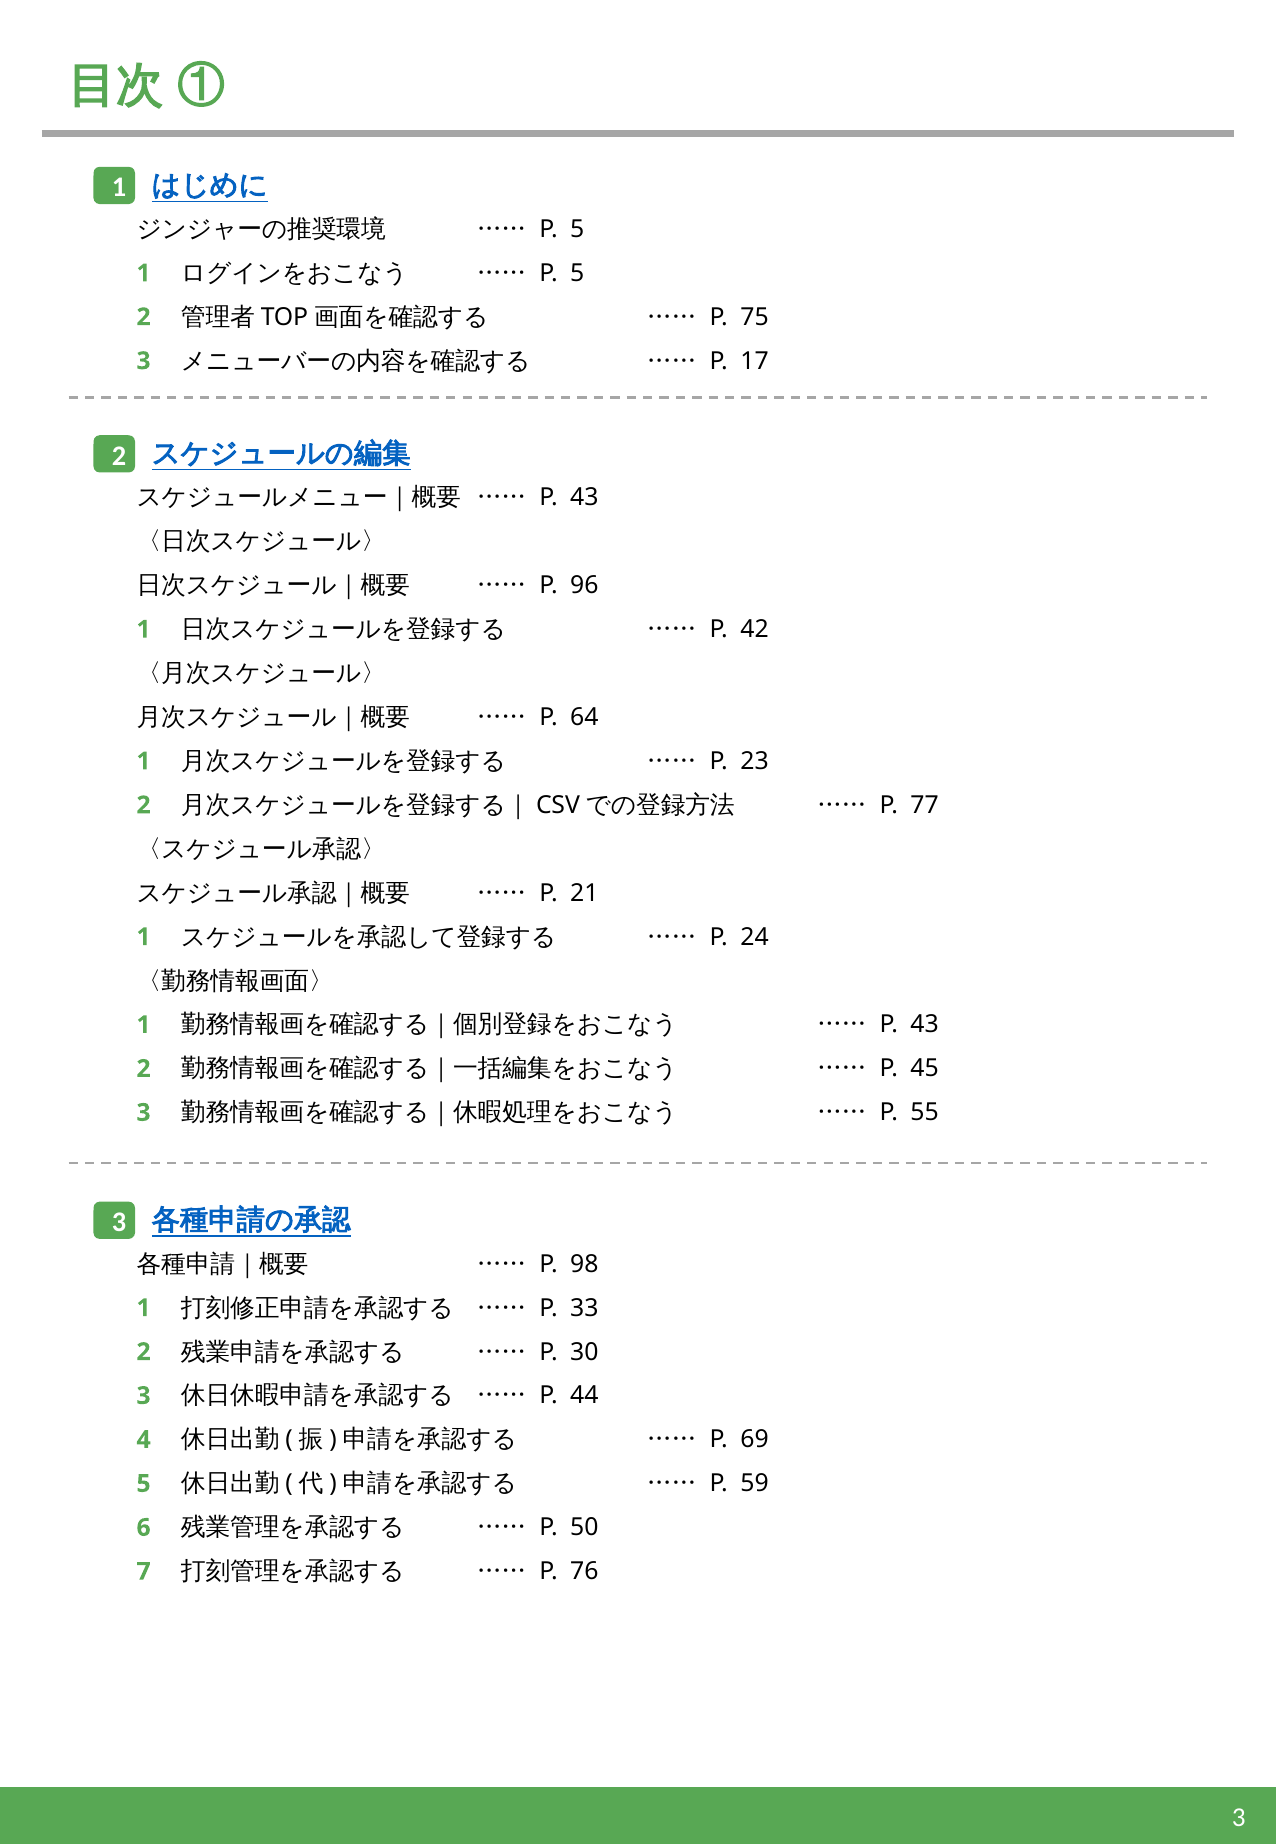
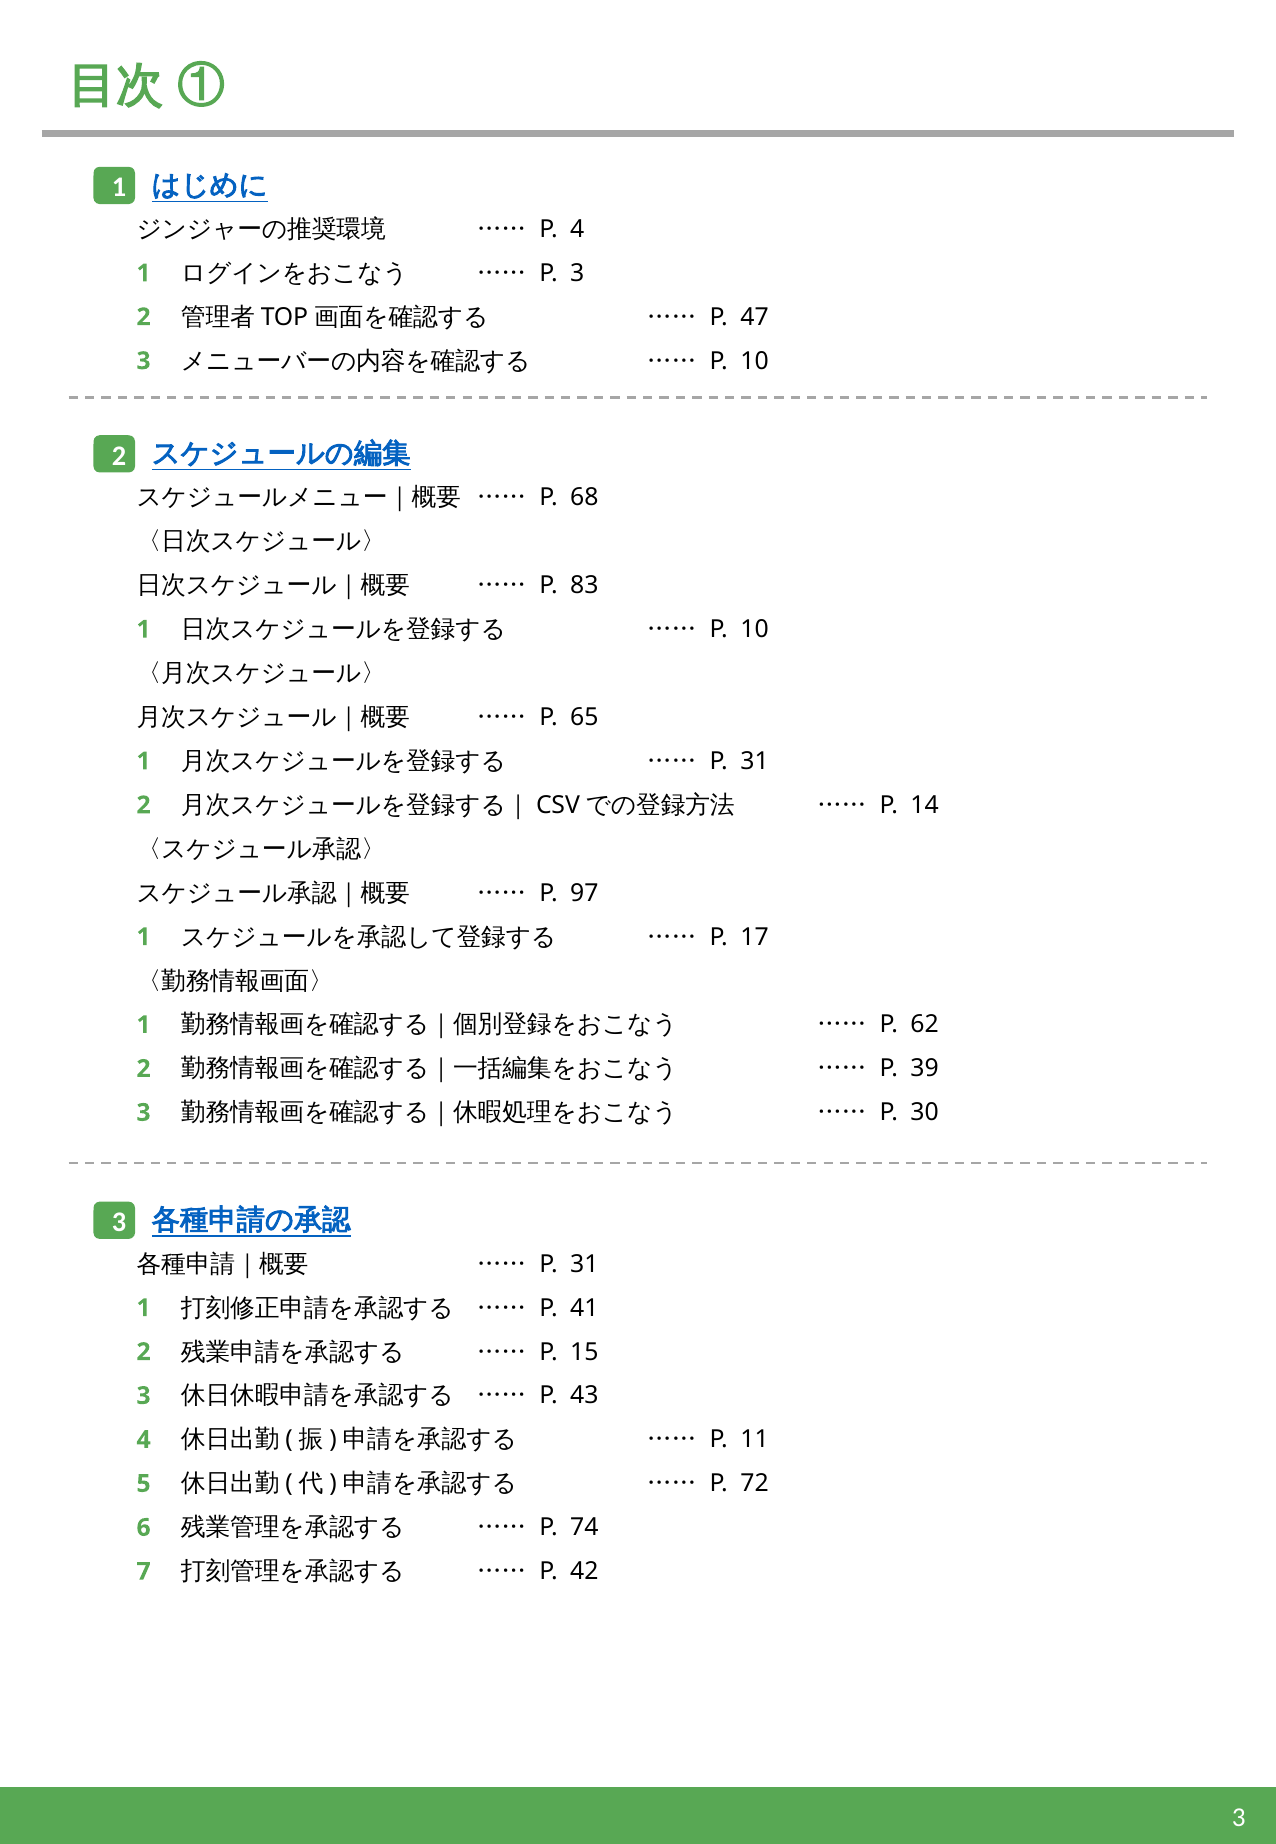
5 at (577, 229): 5 -> 4
5 at (577, 273): 5 -> 3
75: 75 -> 47
17 at (755, 361): 17 -> 10
43 at (584, 498): 43 -> 68
96: 96 -> 83
42 at (755, 629): 42 -> 10
64: 64 -> 65
23 at (755, 761): 23 -> 31
77: 77 -> 14
21: 21 -> 97
24: 24 -> 17
43 at (925, 1025): 43 -> 62
45: 45 -> 39
55: 55 -> 30
98 at (584, 1264): 98 -> 31
33: 33 -> 41
30: 30 -> 15
44: 44 -> 43
69: 69 -> 11
59: 59 -> 72
50: 50 -> 74
76: 76 -> 42
